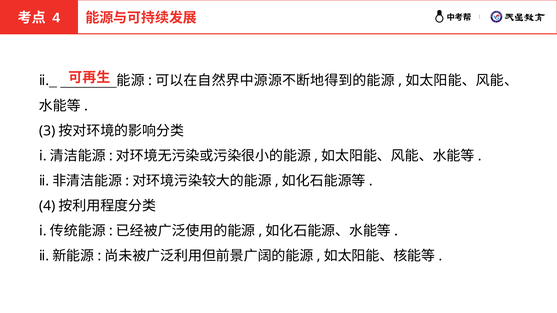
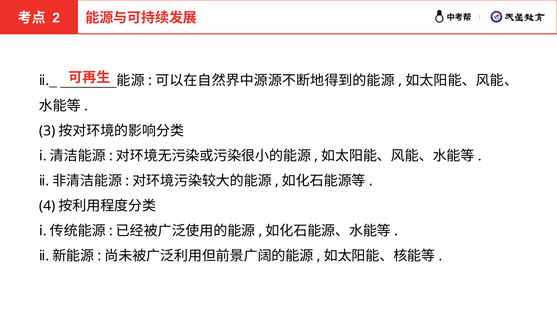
4 at (56, 18): 4 -> 2
